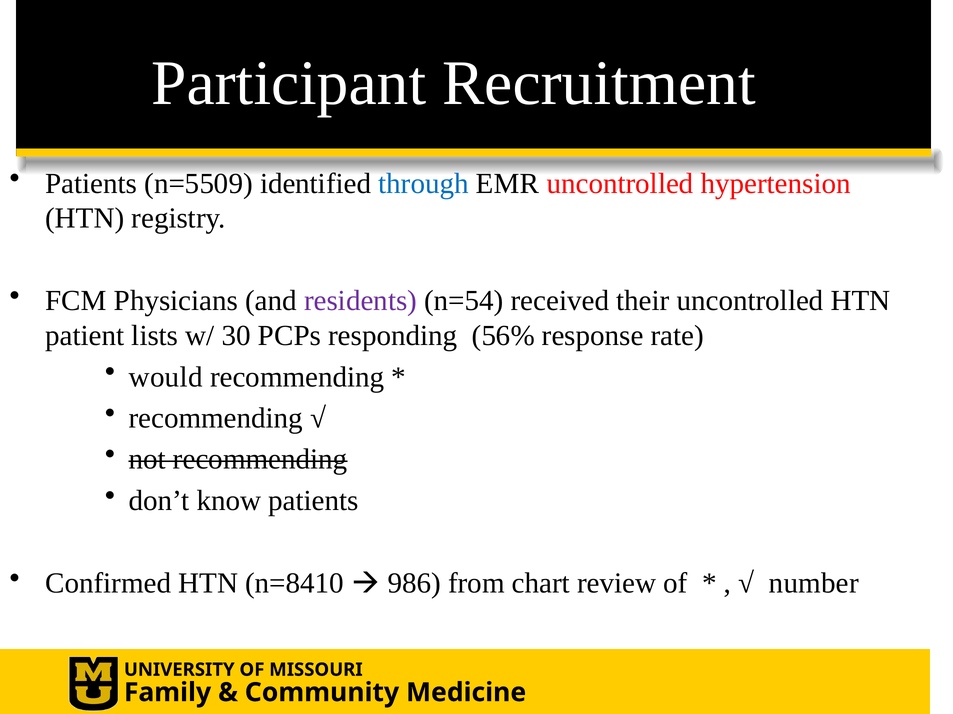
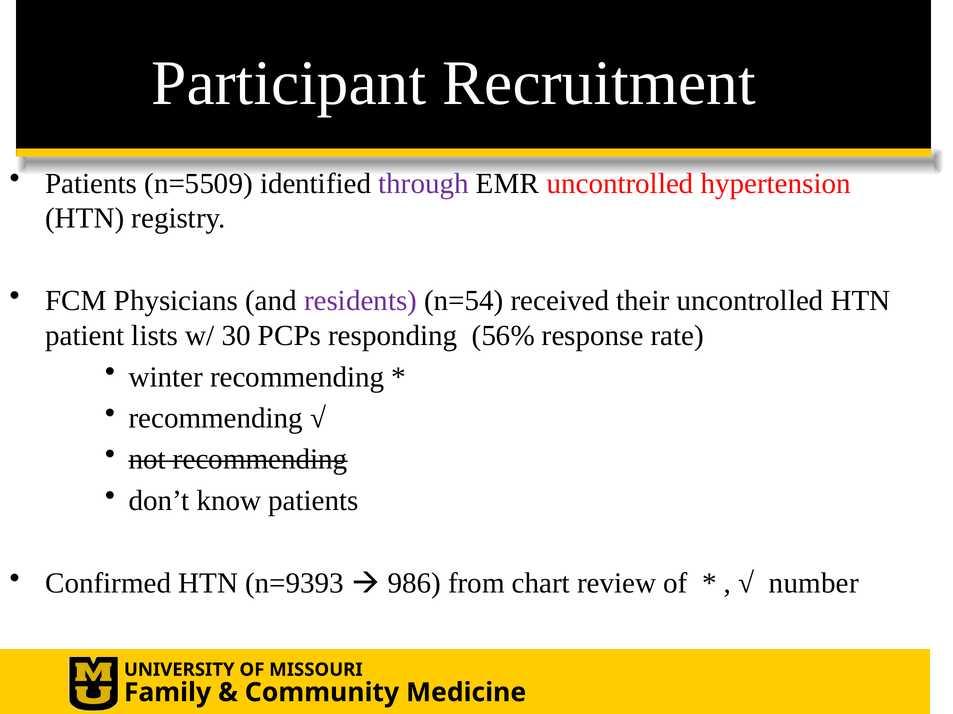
through colour: blue -> purple
would: would -> winter
n=8410: n=8410 -> n=9393
